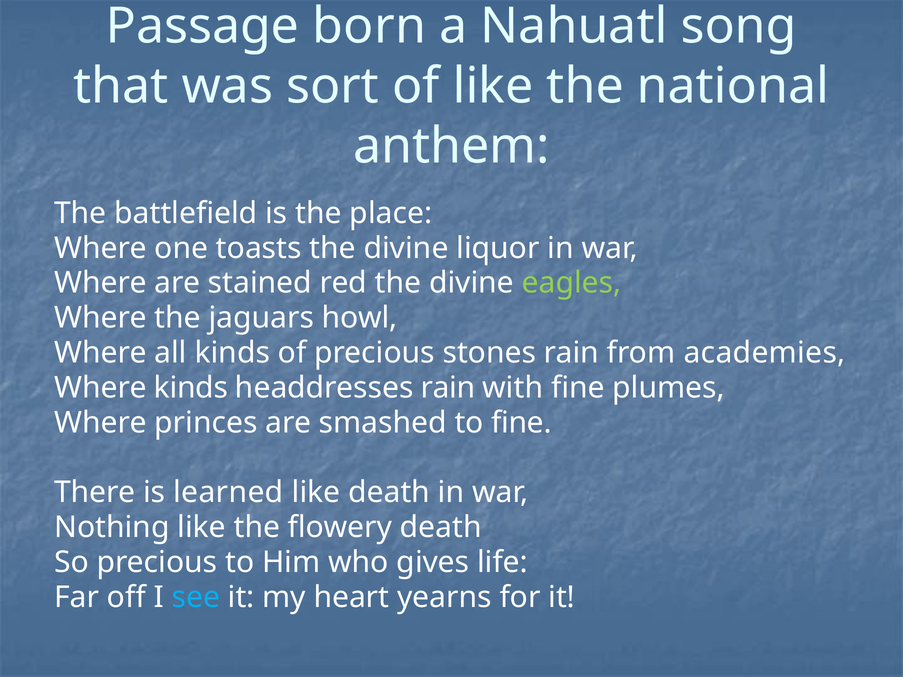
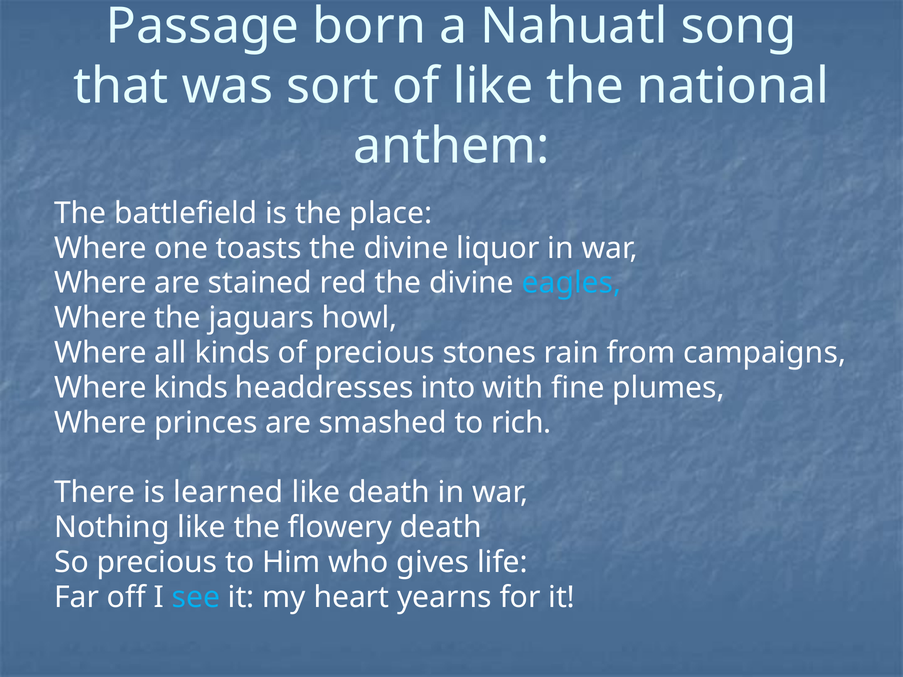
eagles colour: light green -> light blue
academies: academies -> campaigns
headdresses rain: rain -> into
to fine: fine -> rich
